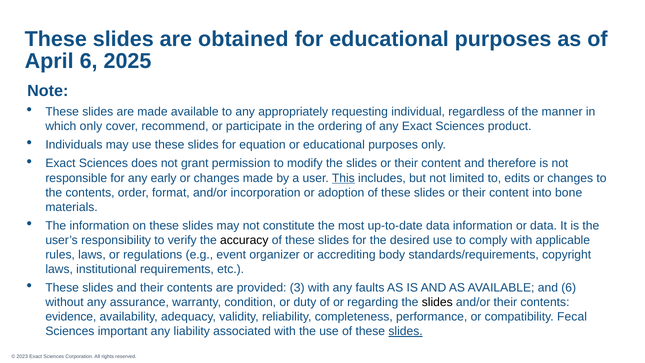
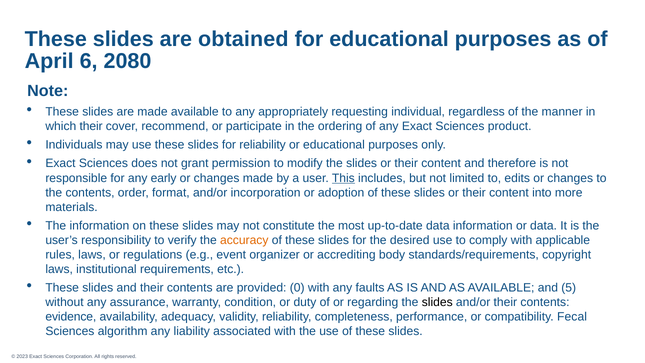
2025: 2025 -> 2080
which only: only -> their
for equation: equation -> reliability
bone: bone -> more
accuracy colour: black -> orange
3: 3 -> 0
and 6: 6 -> 5
important: important -> algorithm
slides at (406, 331) underline: present -> none
